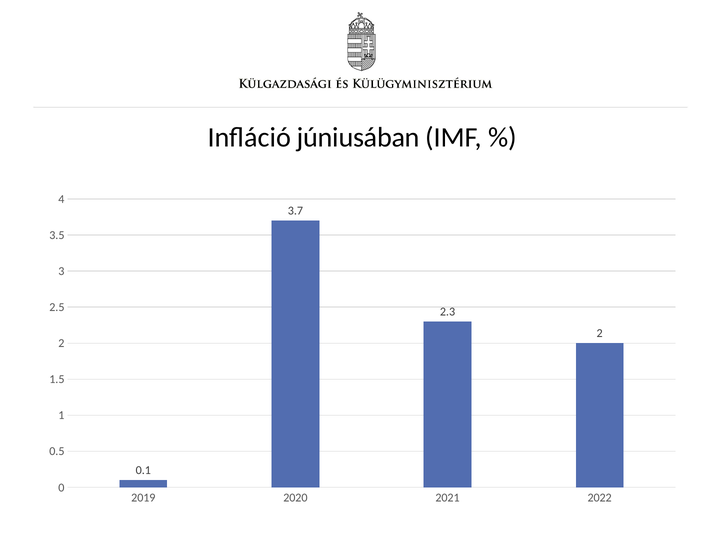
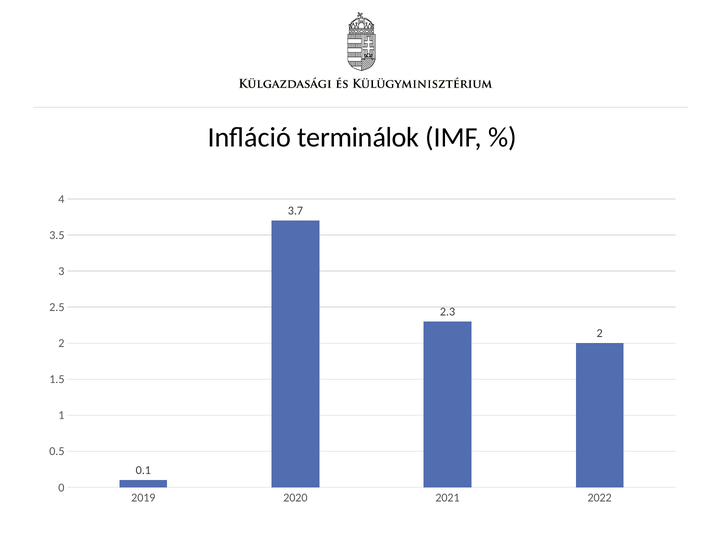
júniusában: júniusában -> terminálok
